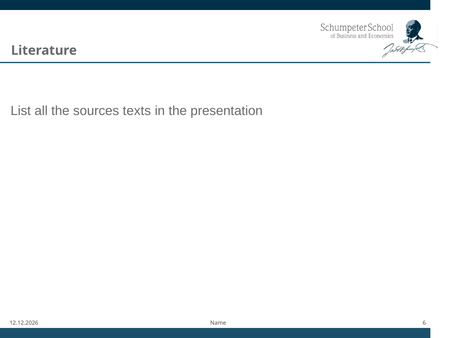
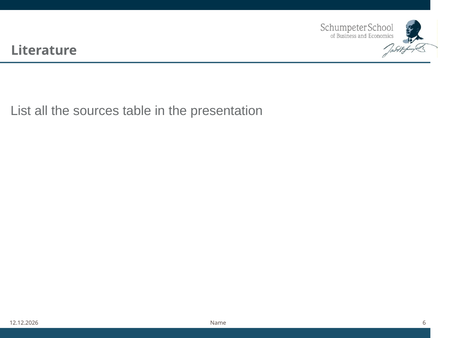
texts: texts -> table
